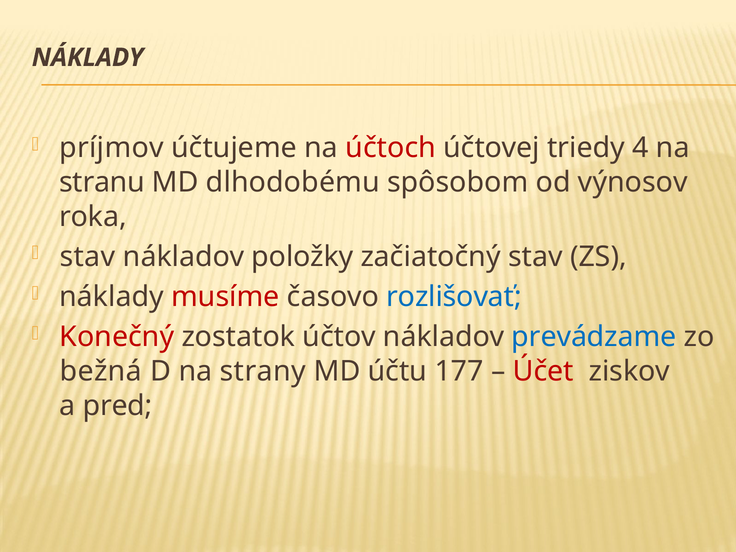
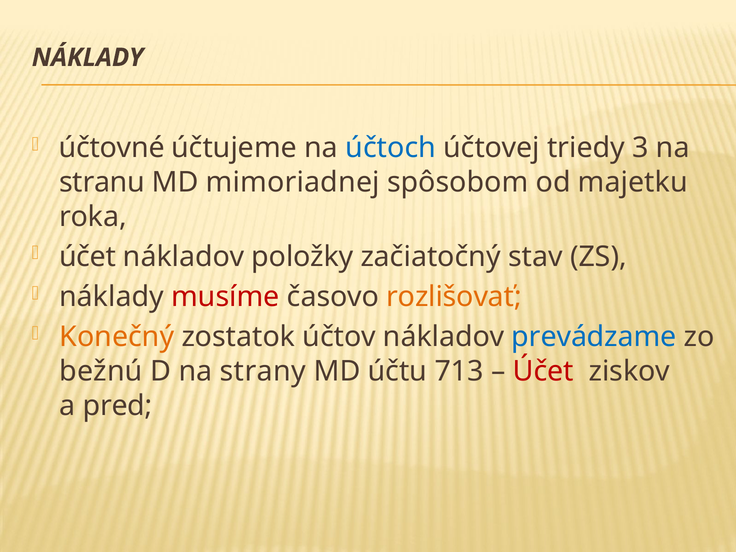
príjmov: príjmov -> účtovné
účtoch colour: red -> blue
4: 4 -> 3
dlhodobému: dlhodobému -> mimoriadnej
výnosov: výnosov -> majetku
stav at (87, 257): stav -> účet
rozlišovať colour: blue -> orange
Konečný colour: red -> orange
bežná: bežná -> bežnú
177: 177 -> 713
